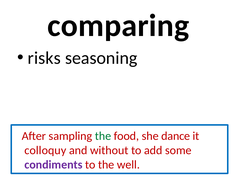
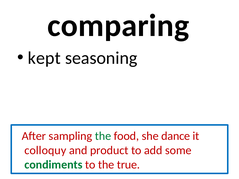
risks: risks -> kept
without: without -> product
condiments colour: purple -> green
well: well -> true
